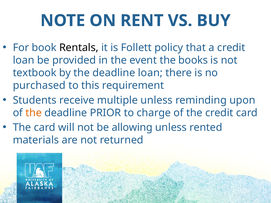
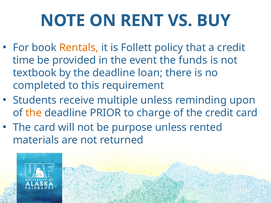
Rentals colour: black -> orange
loan at (24, 60): loan -> time
books: books -> funds
purchased: purchased -> completed
allowing: allowing -> purpose
